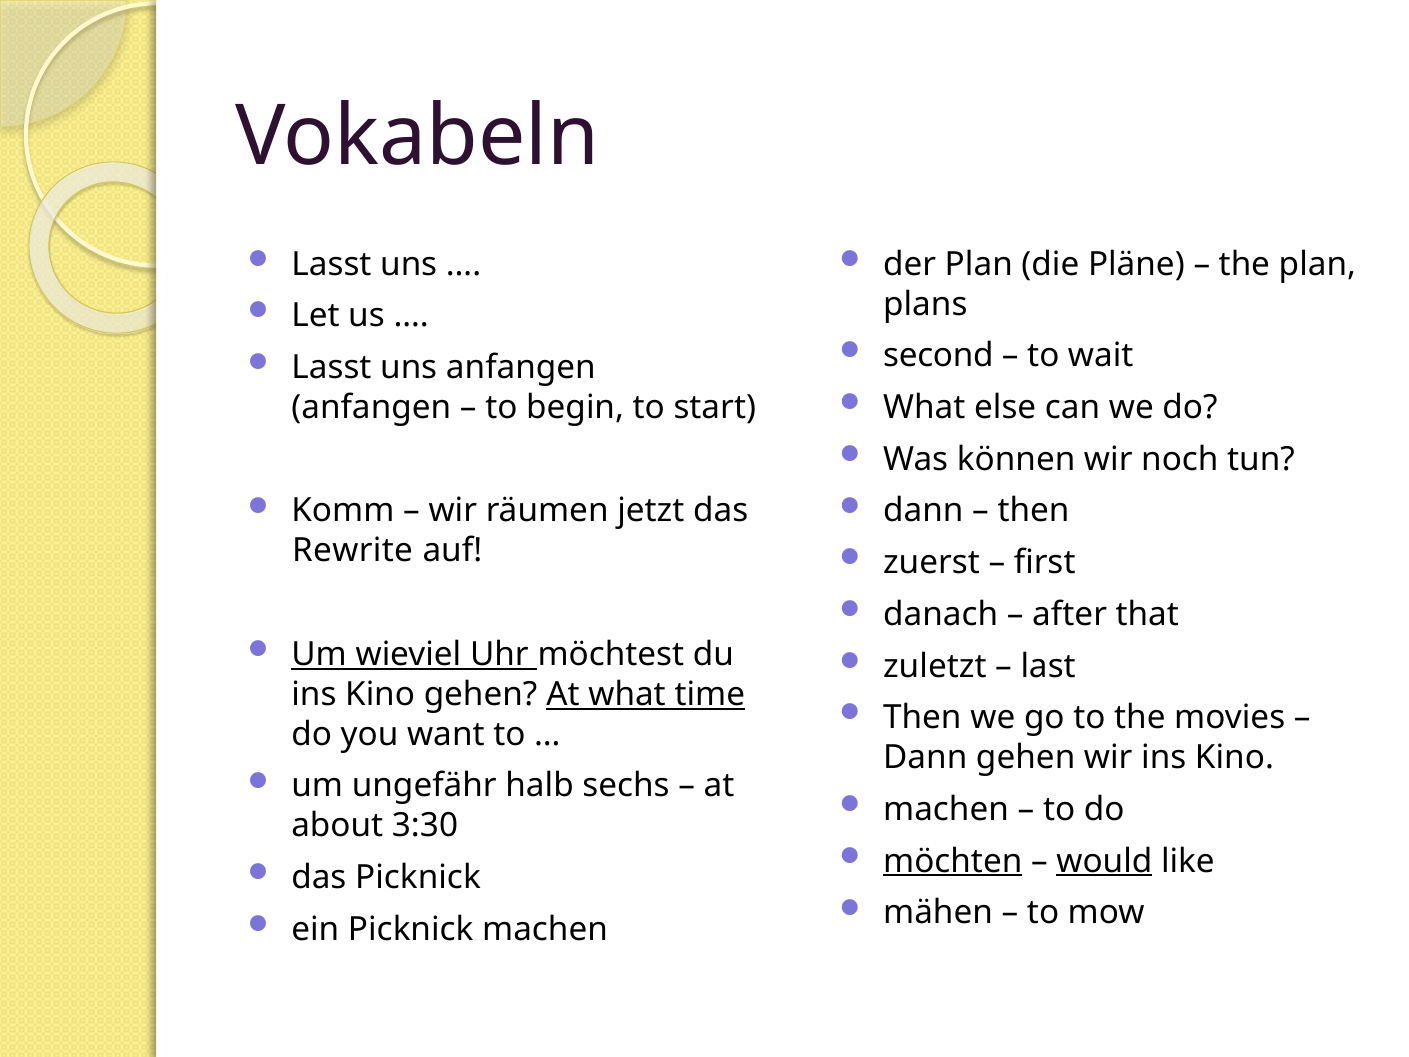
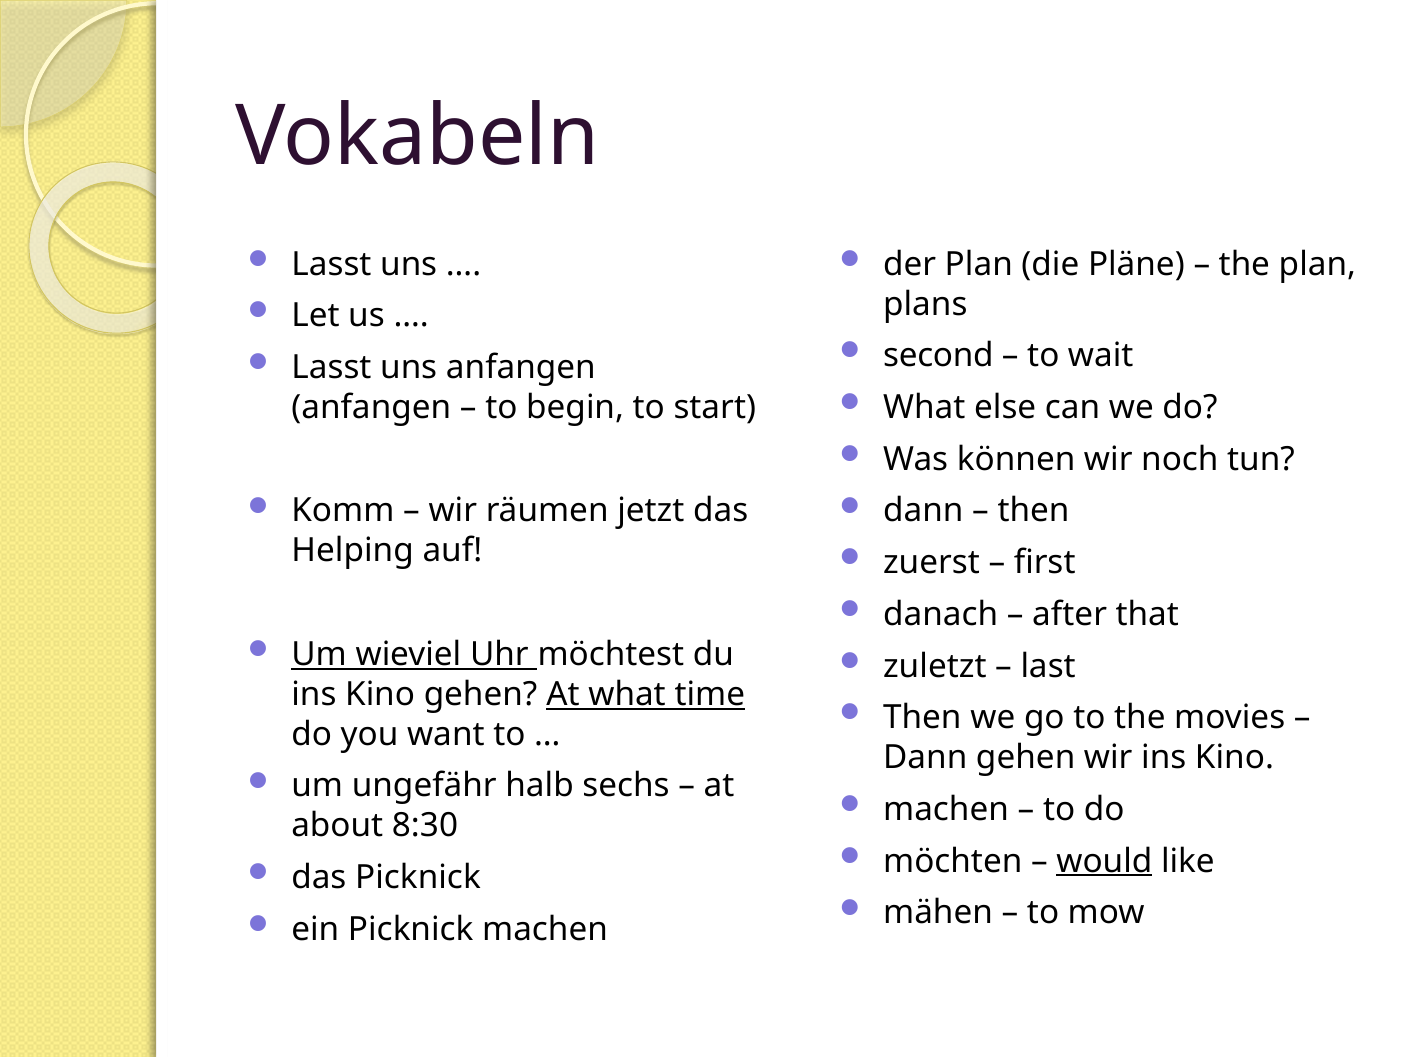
Rewrite: Rewrite -> Helping
3:30: 3:30 -> 8:30
möchten underline: present -> none
